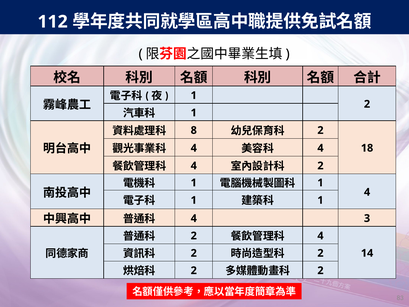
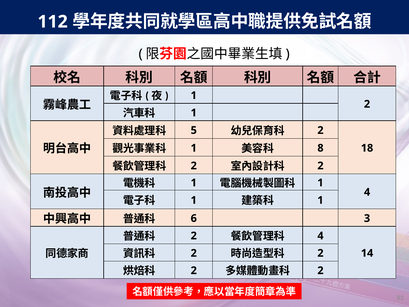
8: 8 -> 5
4 at (194, 148): 4 -> 1
4 at (320, 148): 4 -> 8
4 at (194, 166): 4 -> 2
4 at (194, 218): 4 -> 6
